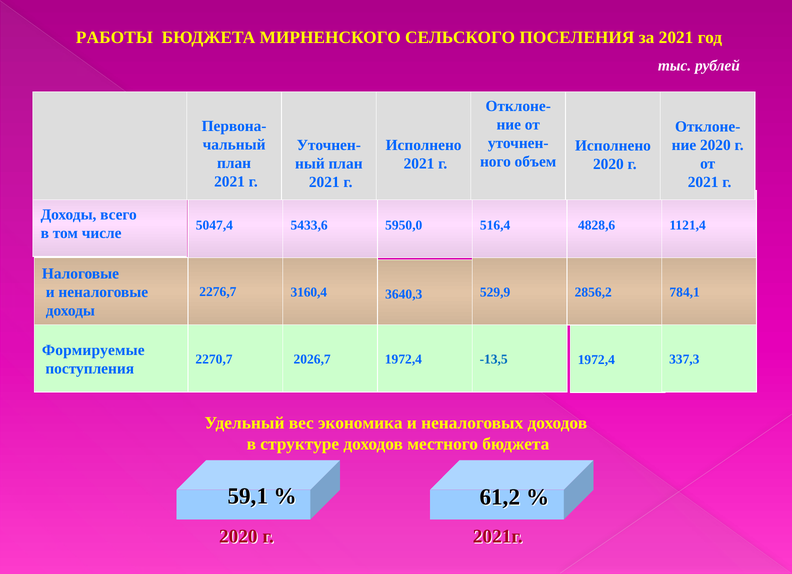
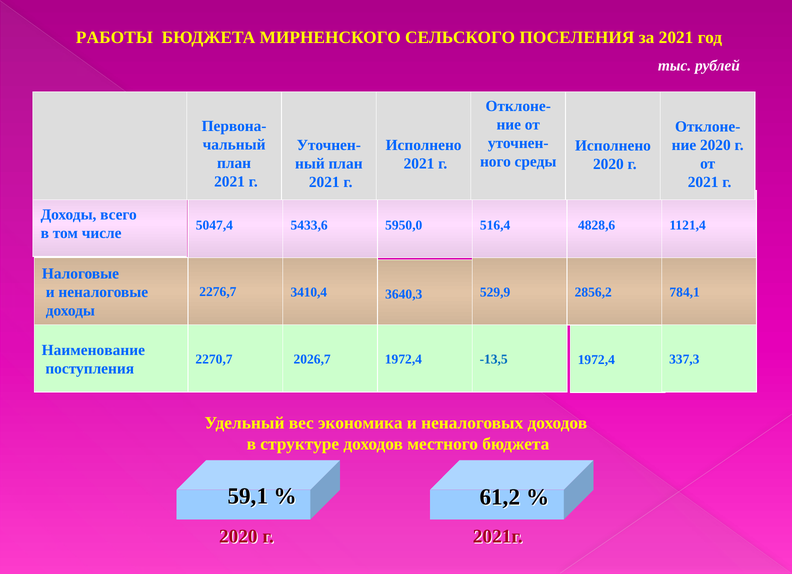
объем: объем -> среды
3160,4: 3160,4 -> 3410,4
Формируемые: Формируемые -> Наименование
